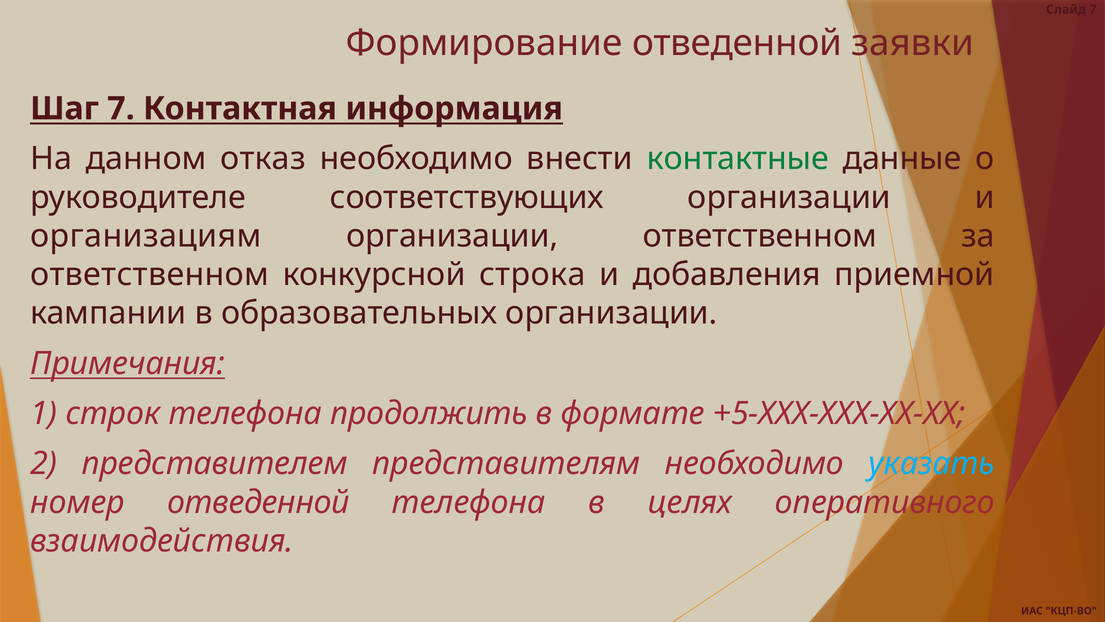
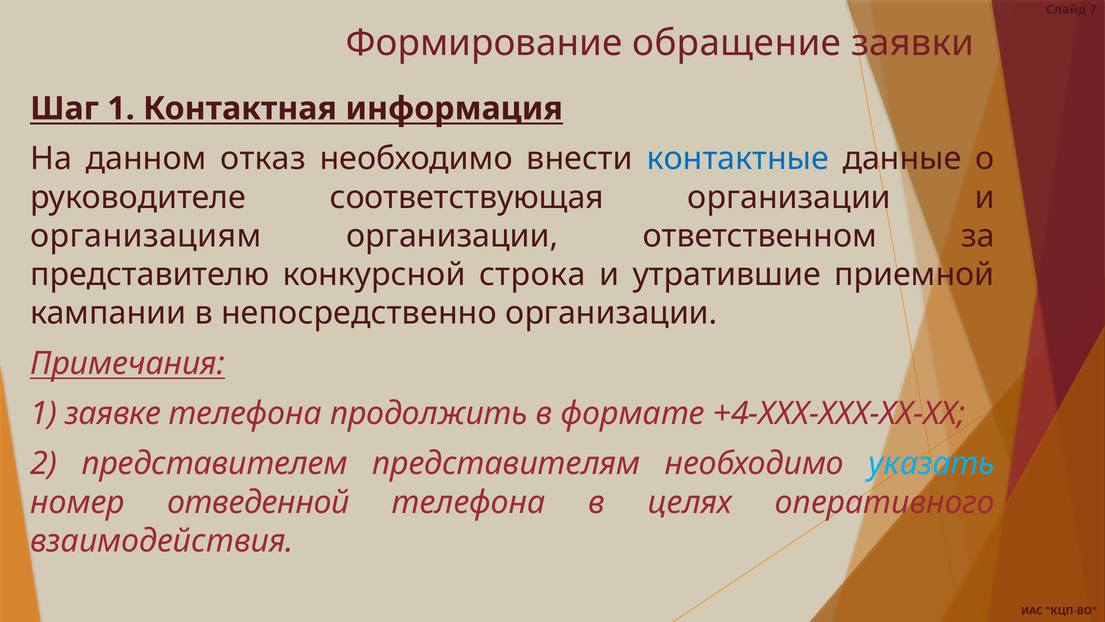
Формирование отведенной: отведенной -> обращение
Шаг 7: 7 -> 1
контактные colour: green -> blue
соответствующих: соответствующих -> соответствующая
ответственном at (150, 274): ответственном -> представителю
добавления: добавления -> утратившие
образовательных: образовательных -> непосредственно
строк: строк -> заявке
+5-ХХХ-ХХХ-ХХ-ХХ: +5-ХХХ-ХХХ-ХХ-ХХ -> +4-ХХХ-ХХХ-ХХ-ХХ
